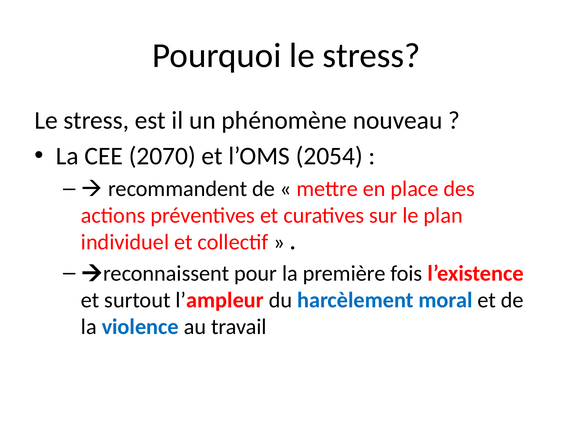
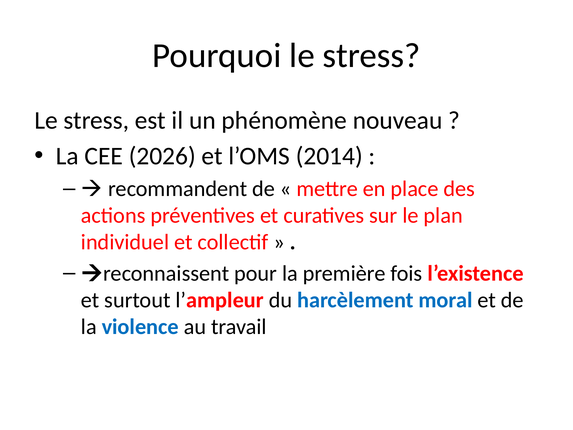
2070: 2070 -> 2026
2054: 2054 -> 2014
